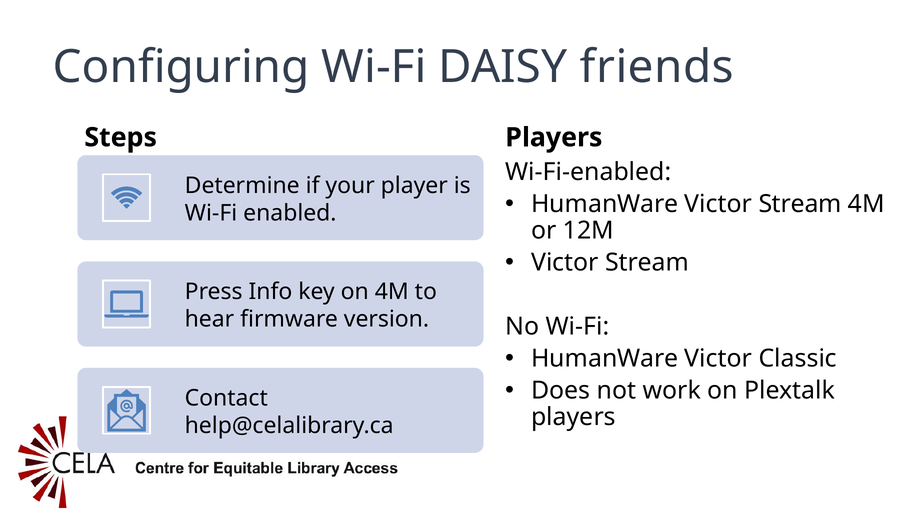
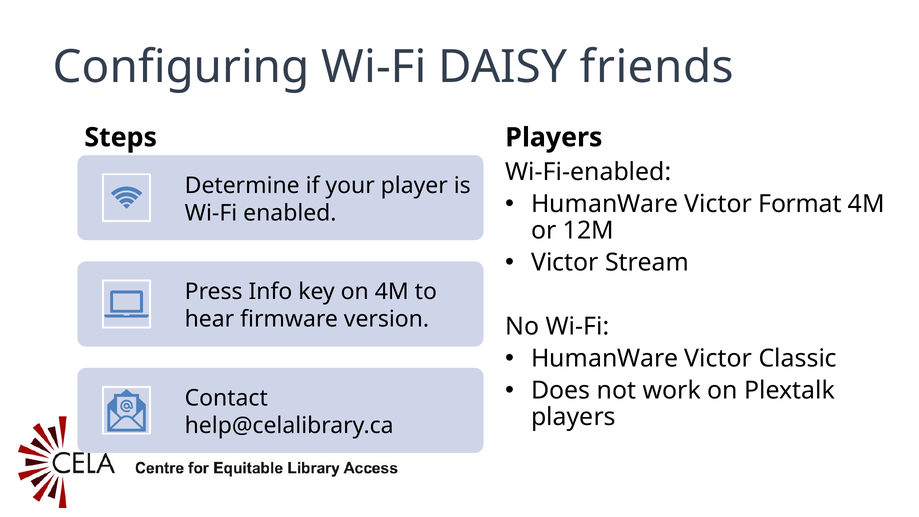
HumanWare Victor Stream: Stream -> Format
